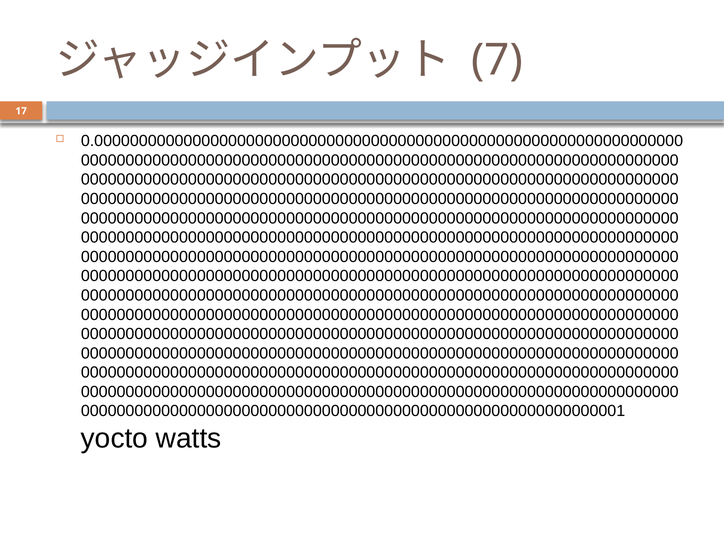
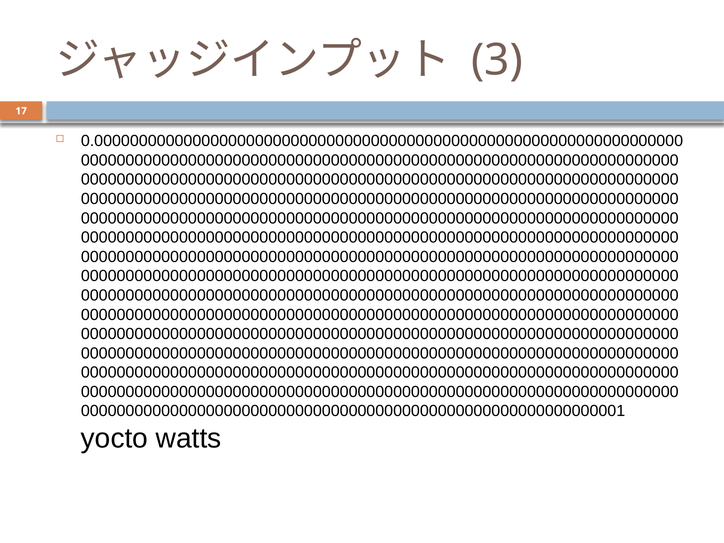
7: 7 -> 3
